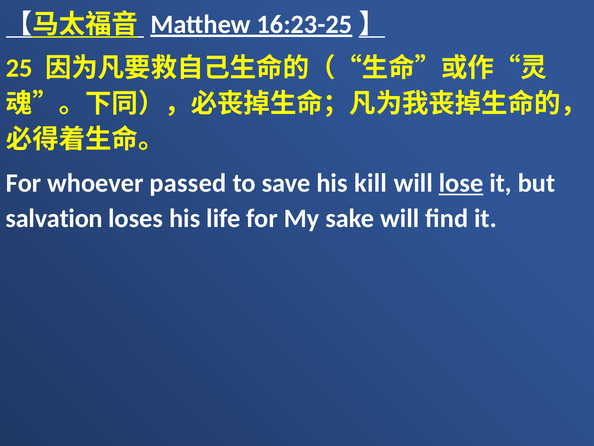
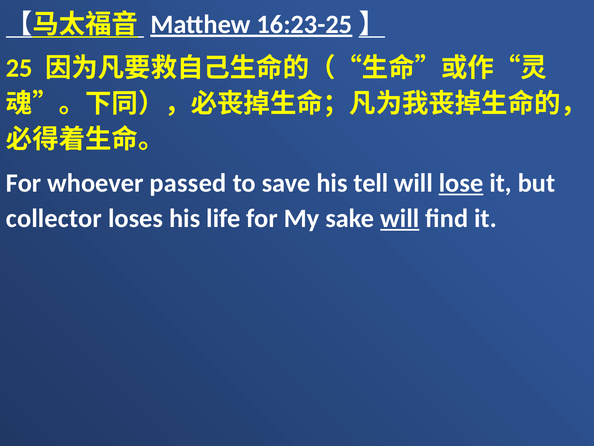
kill: kill -> tell
salvation: salvation -> collector
will at (400, 218) underline: none -> present
